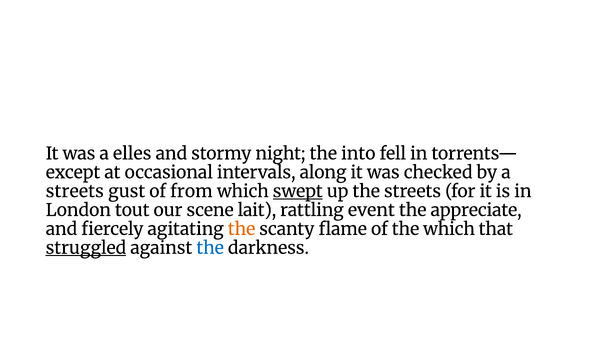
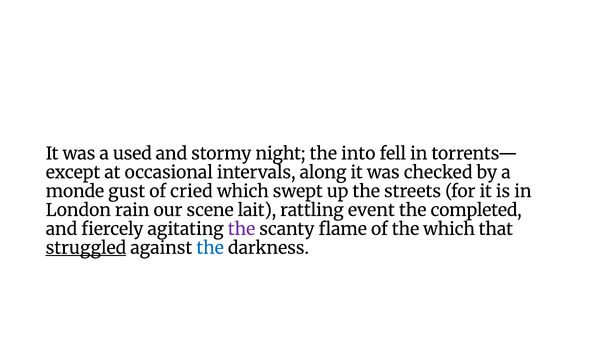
elles: elles -> used
streets at (75, 192): streets -> monde
from: from -> cried
swept underline: present -> none
tout: tout -> rain
appreciate: appreciate -> completed
the at (242, 229) colour: orange -> purple
